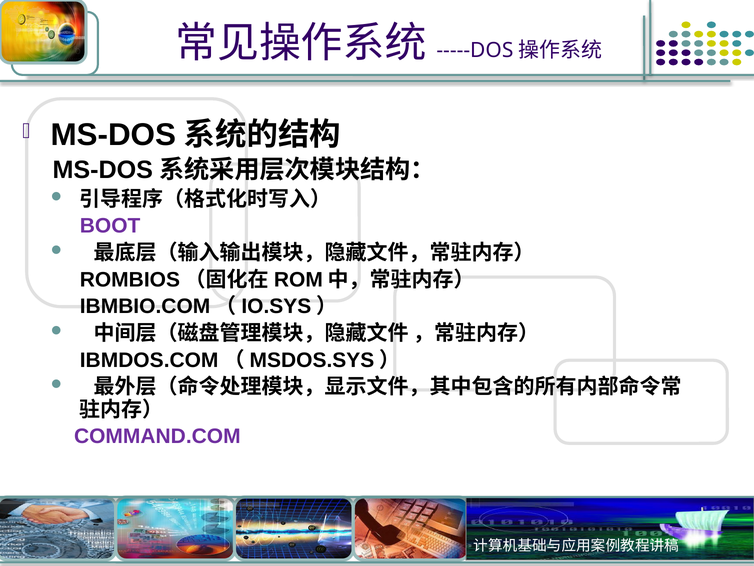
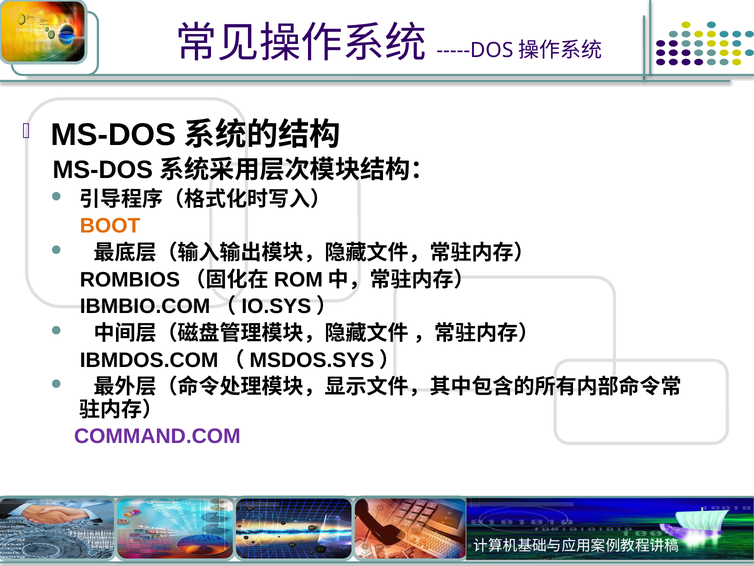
BOOT colour: purple -> orange
